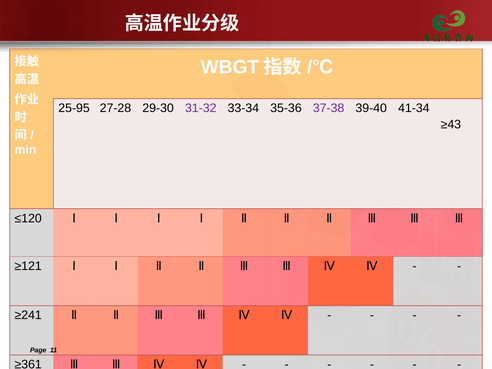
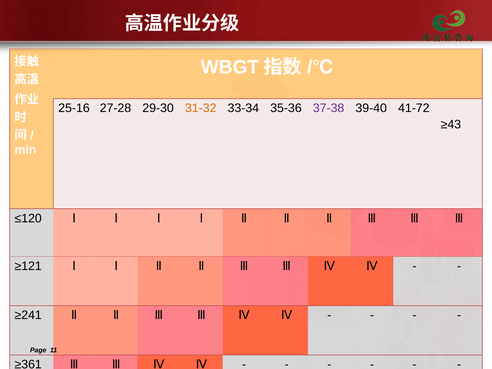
25-95: 25-95 -> 25-16
31-32 colour: purple -> orange
41-34: 41-34 -> 41-72
